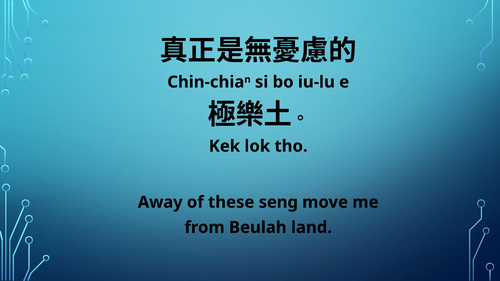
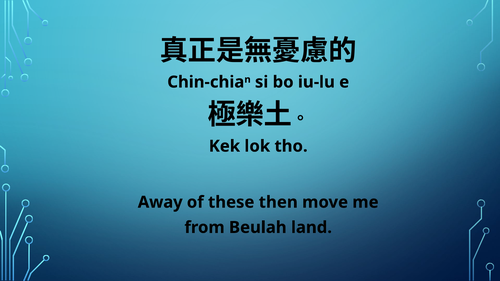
seng: seng -> then
